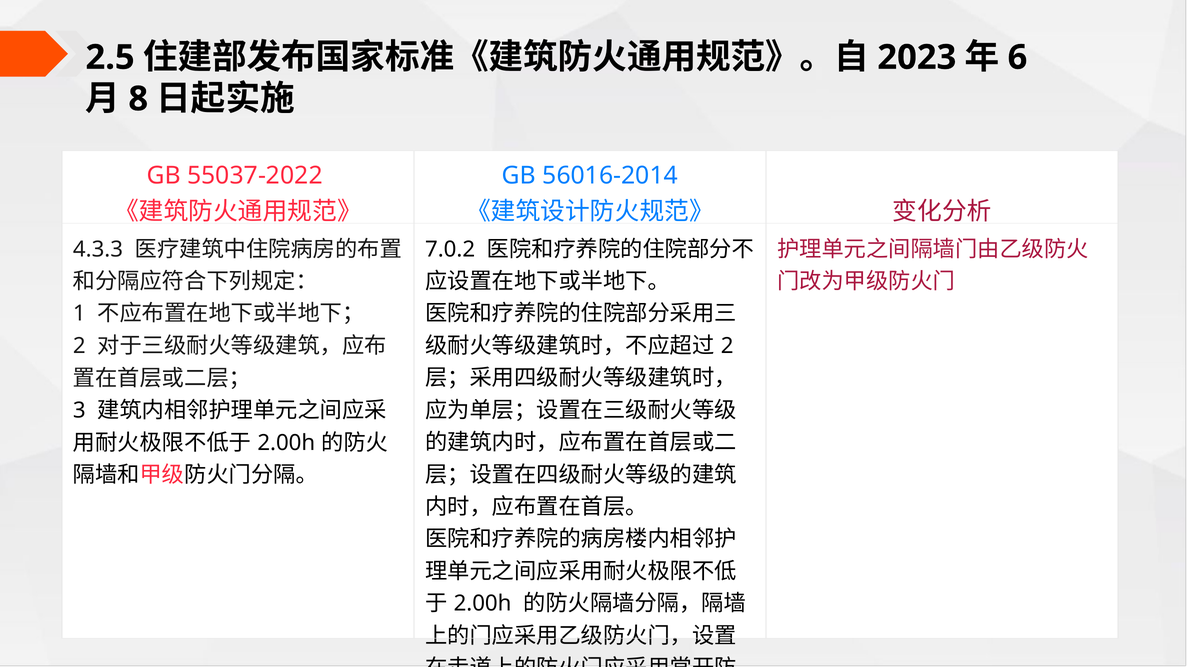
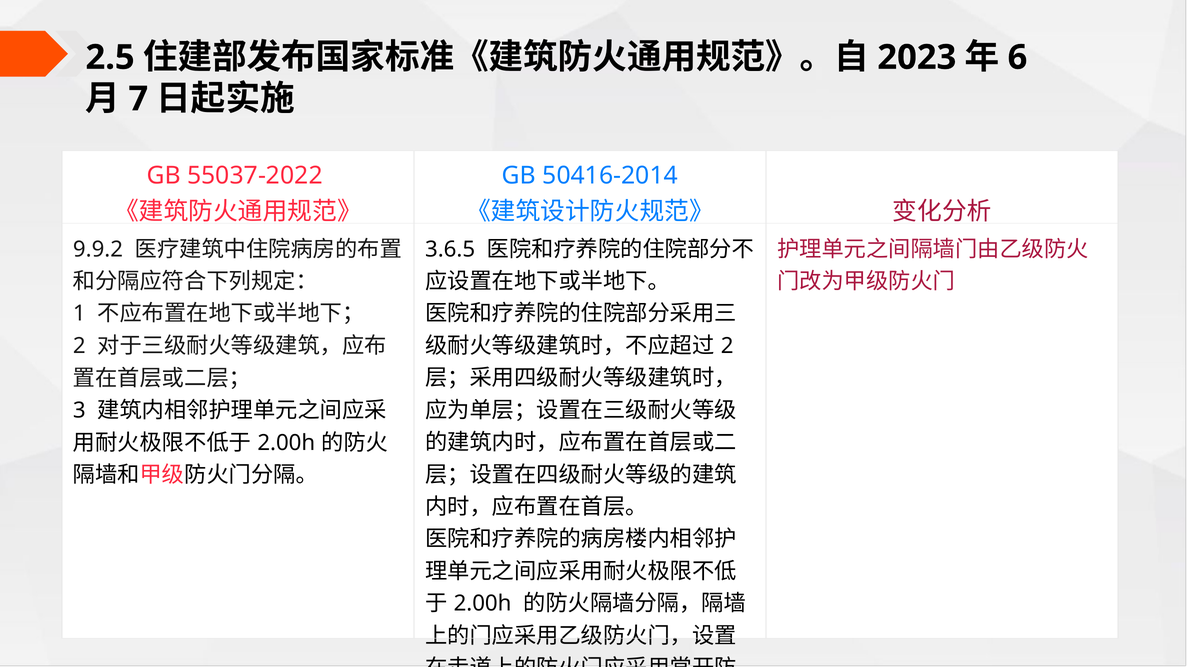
8: 8 -> 7
56016-2014: 56016-2014 -> 50416-2014
4.3.3: 4.3.3 -> 9.9.2
7.0.2: 7.0.2 -> 3.6.5
